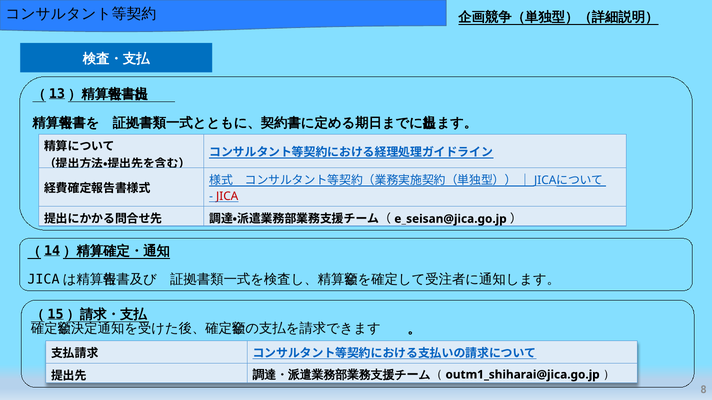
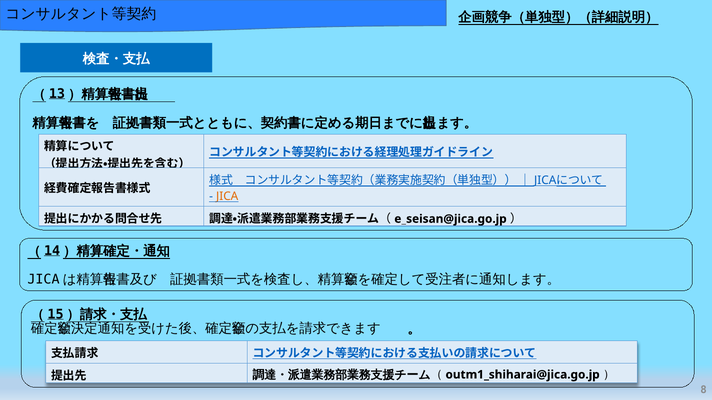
JICA colour: red -> orange
